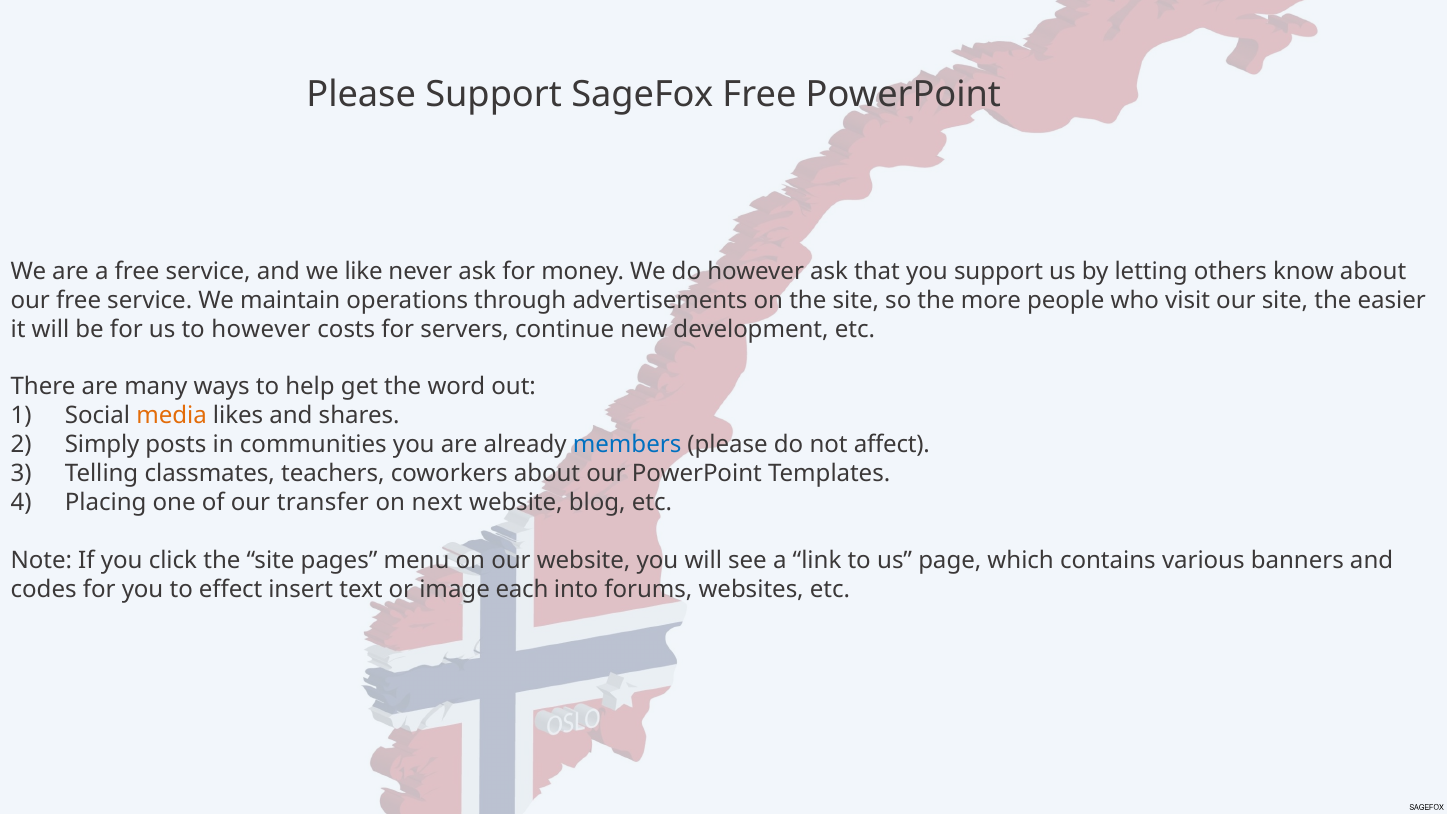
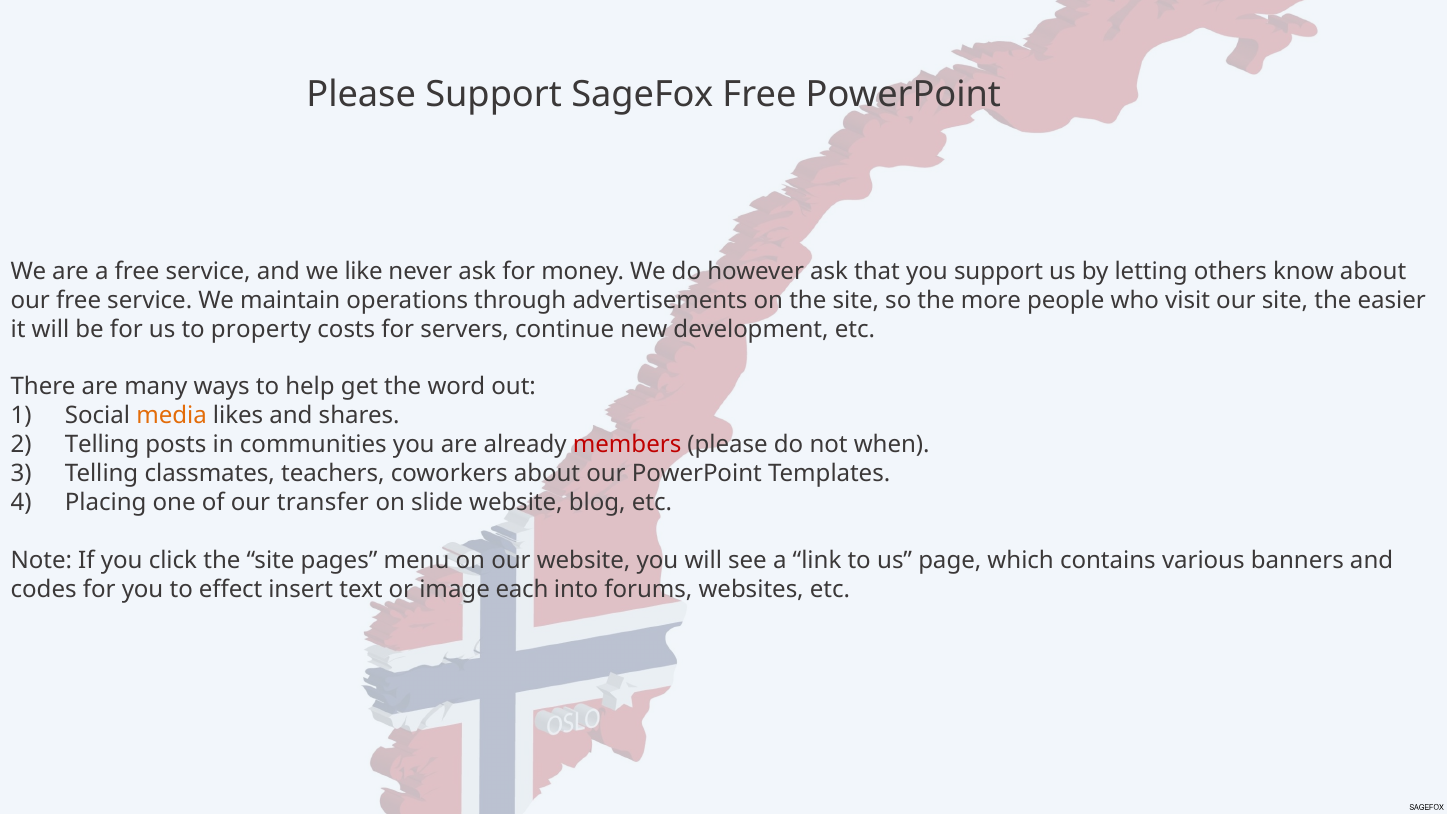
to however: however -> property
Simply at (102, 445): Simply -> Telling
members colour: blue -> red
affect: affect -> when
next: next -> slide
